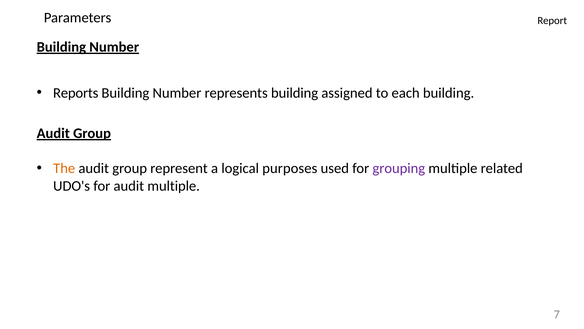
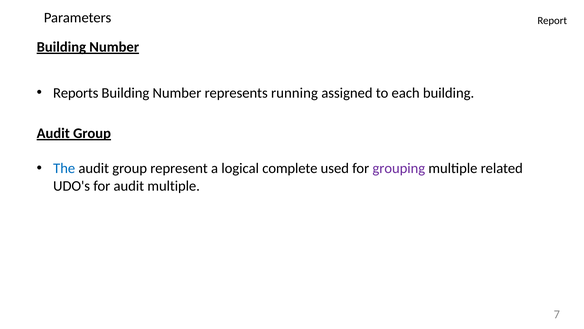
represents building: building -> running
The colour: orange -> blue
purposes: purposes -> complete
